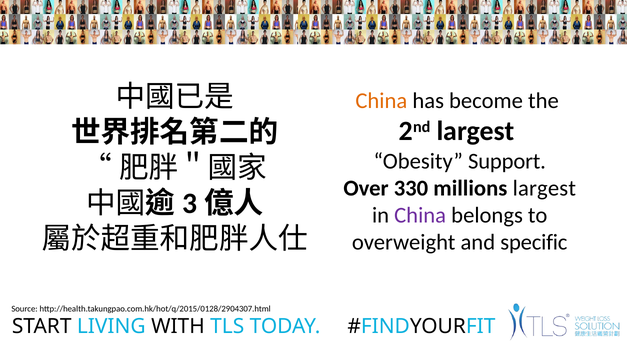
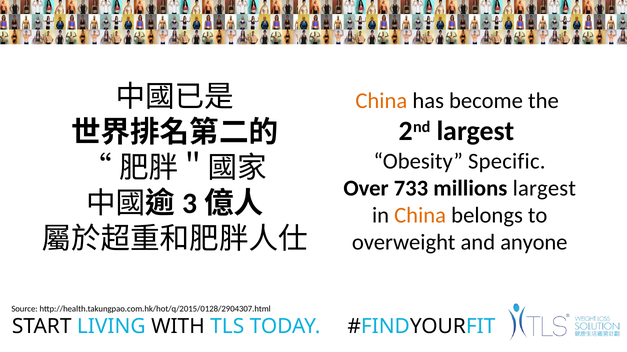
Support: Support -> Specific
330: 330 -> 733
China at (420, 216) colour: purple -> orange
specific: specific -> anyone
